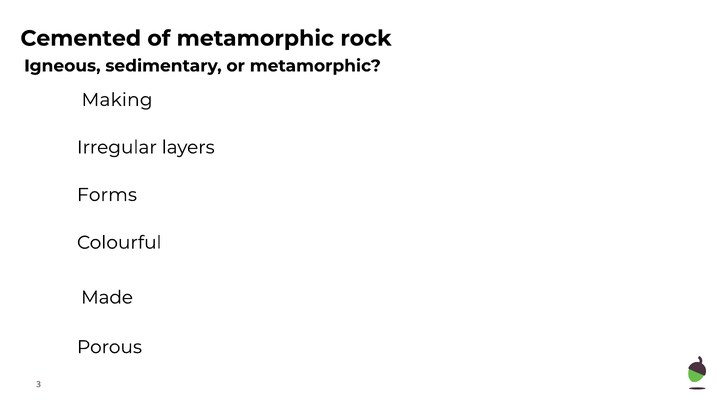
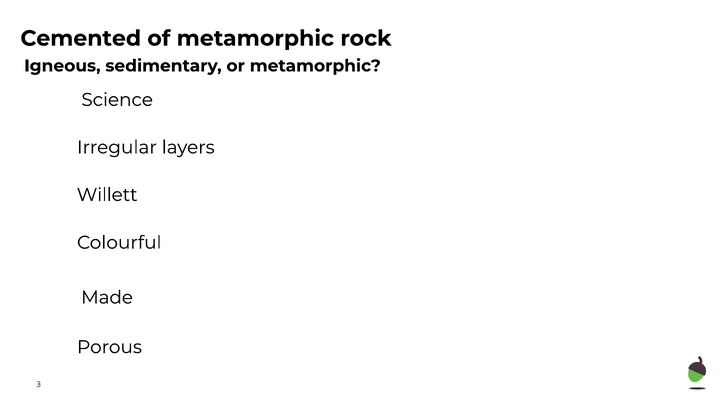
Making: Making -> Science
Forms: Forms -> Willett
